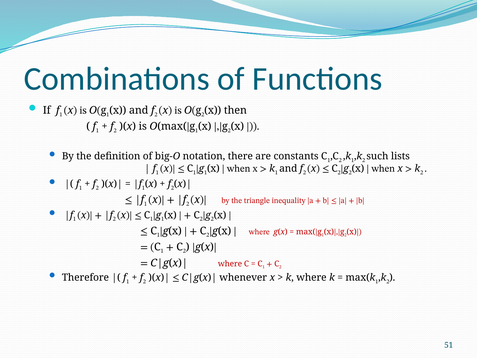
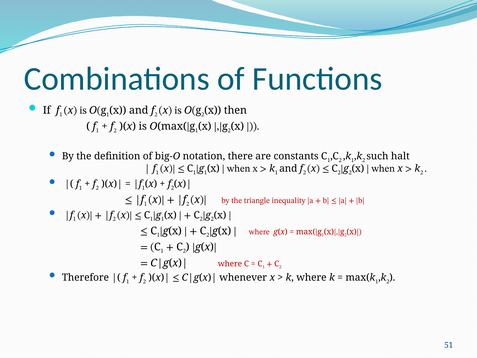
lists: lists -> halt
